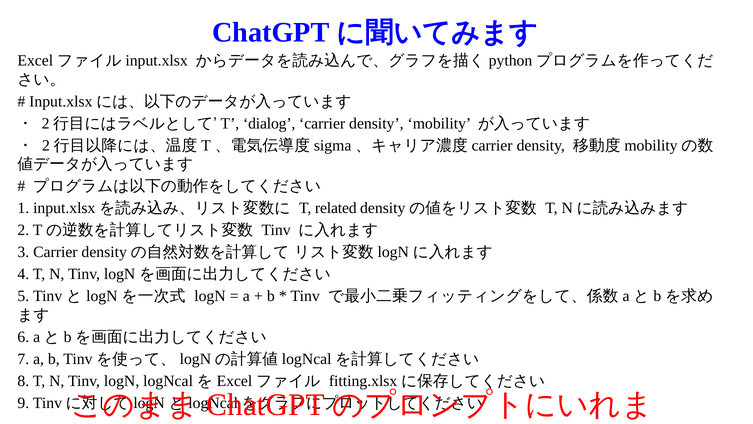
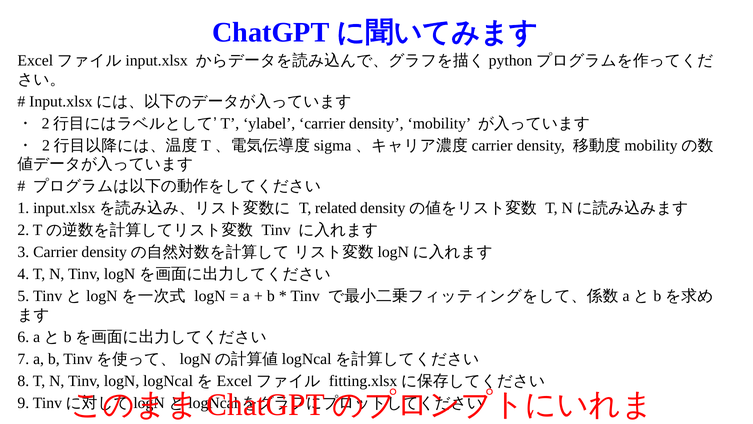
dialog: dialog -> ylabel
